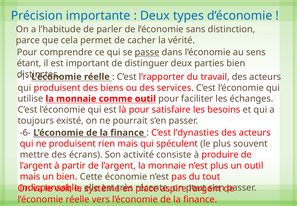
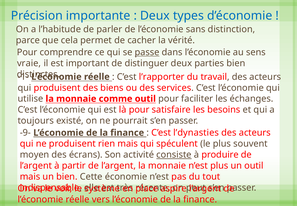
étant: étant -> vraie
-6-: -6- -> -9-
mettre: mettre -> moyen
consiste underline: none -> present
